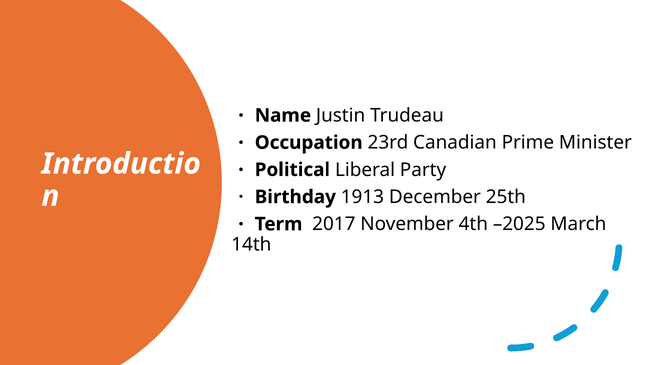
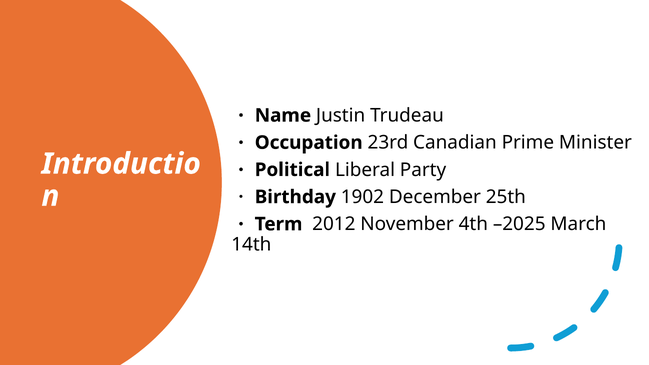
1913: 1913 -> 1902
2017: 2017 -> 2012
